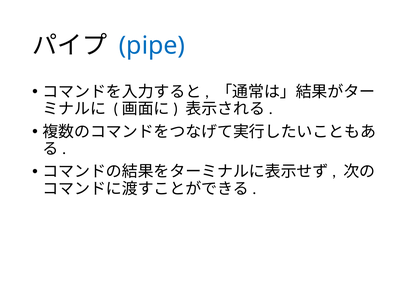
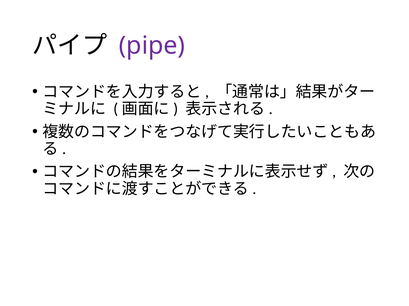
pipe colour: blue -> purple
